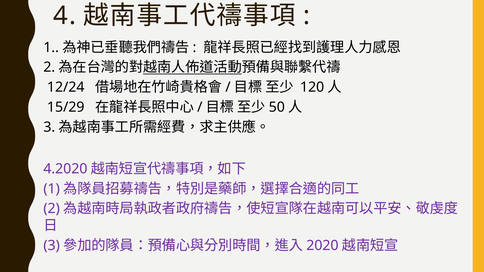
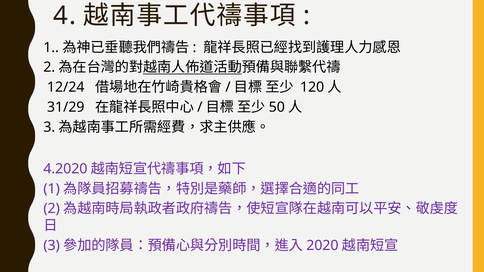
15/29: 15/29 -> 31/29
